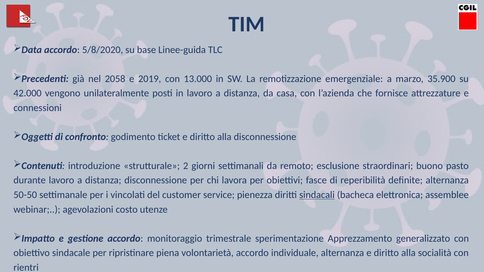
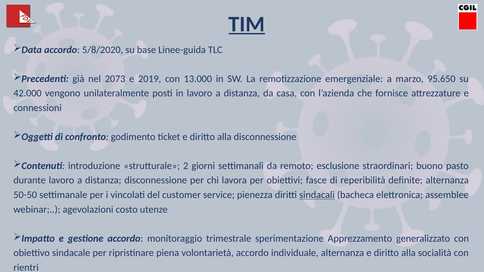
TIM underline: none -> present
2058: 2058 -> 2073
35.900: 35.900 -> 95.650
